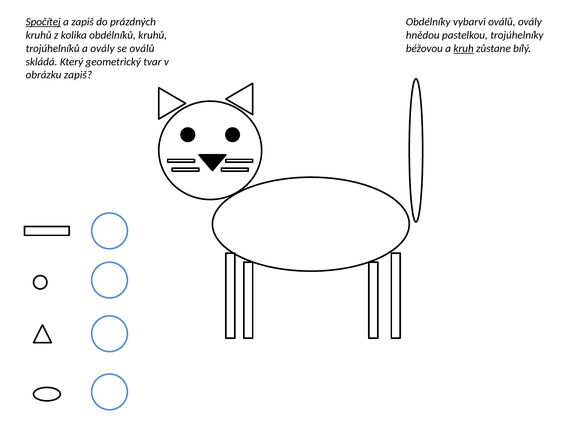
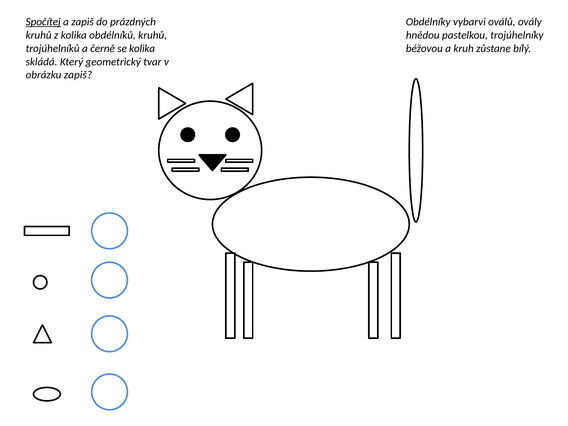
a ovály: ovály -> černě
se oválů: oválů -> kolika
kruh underline: present -> none
